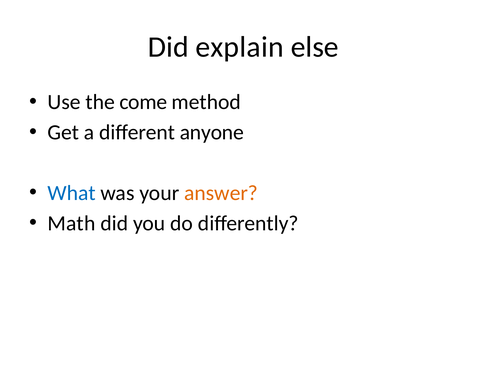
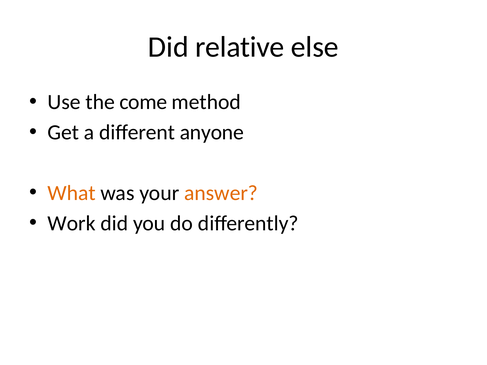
explain: explain -> relative
What colour: blue -> orange
Math: Math -> Work
